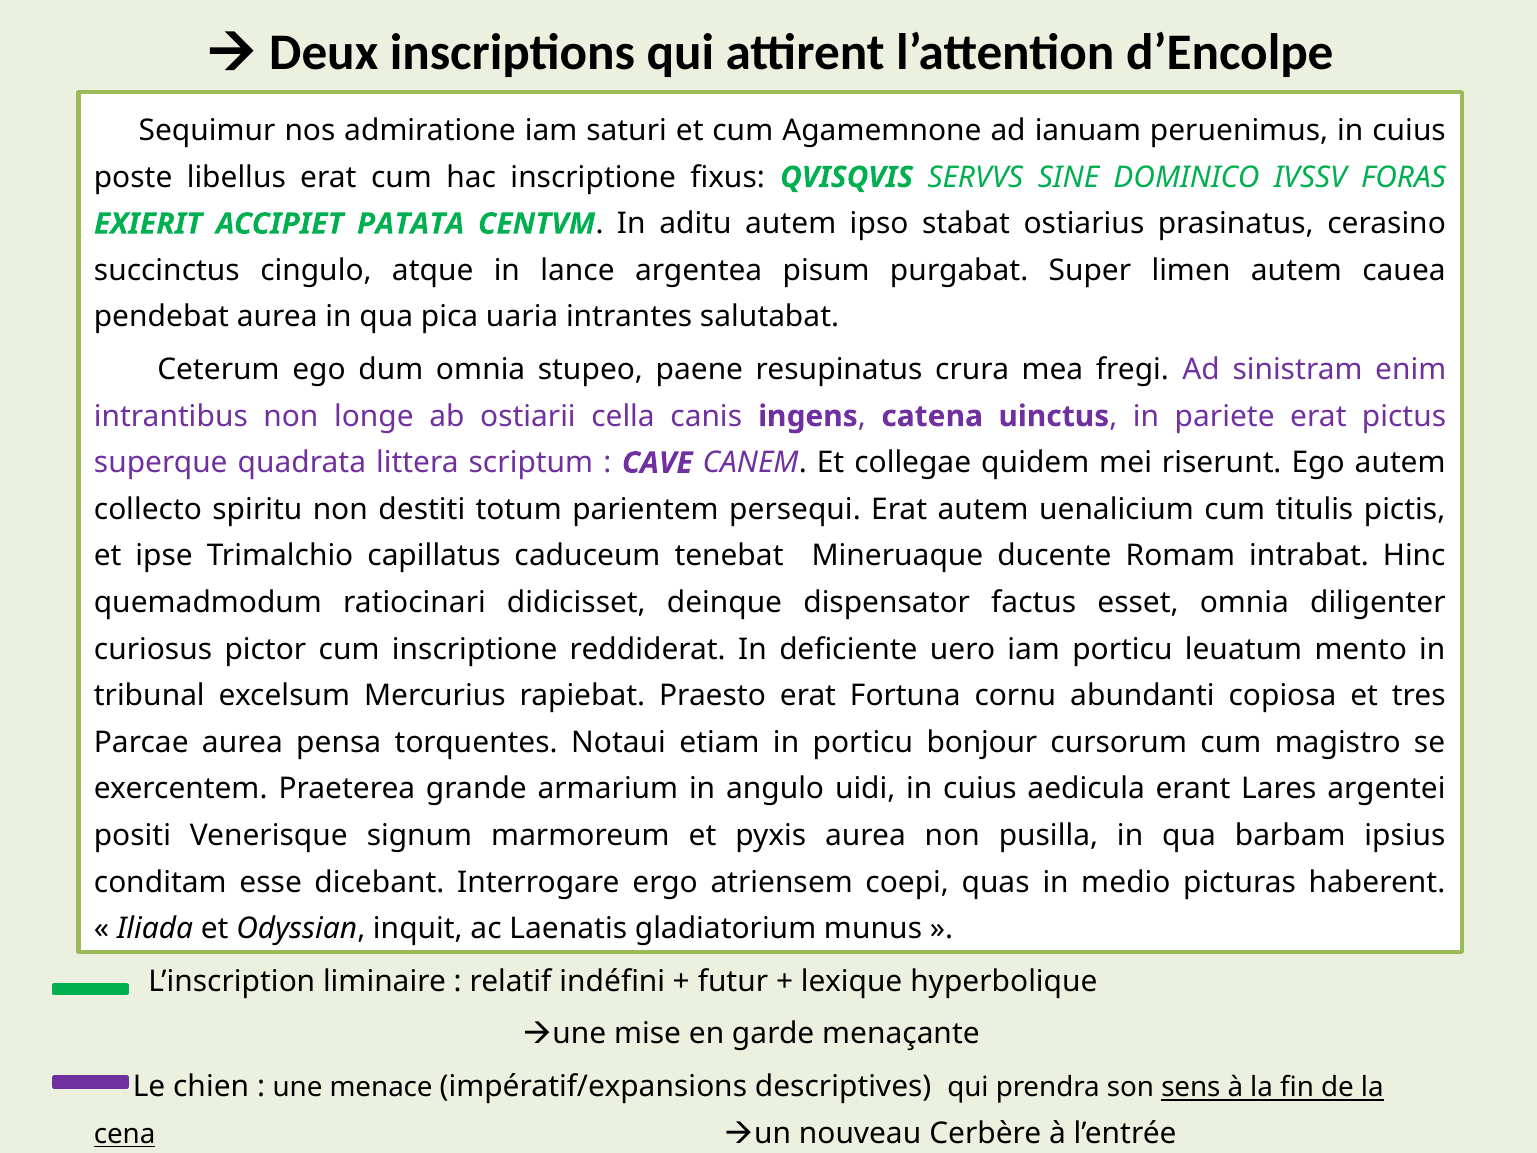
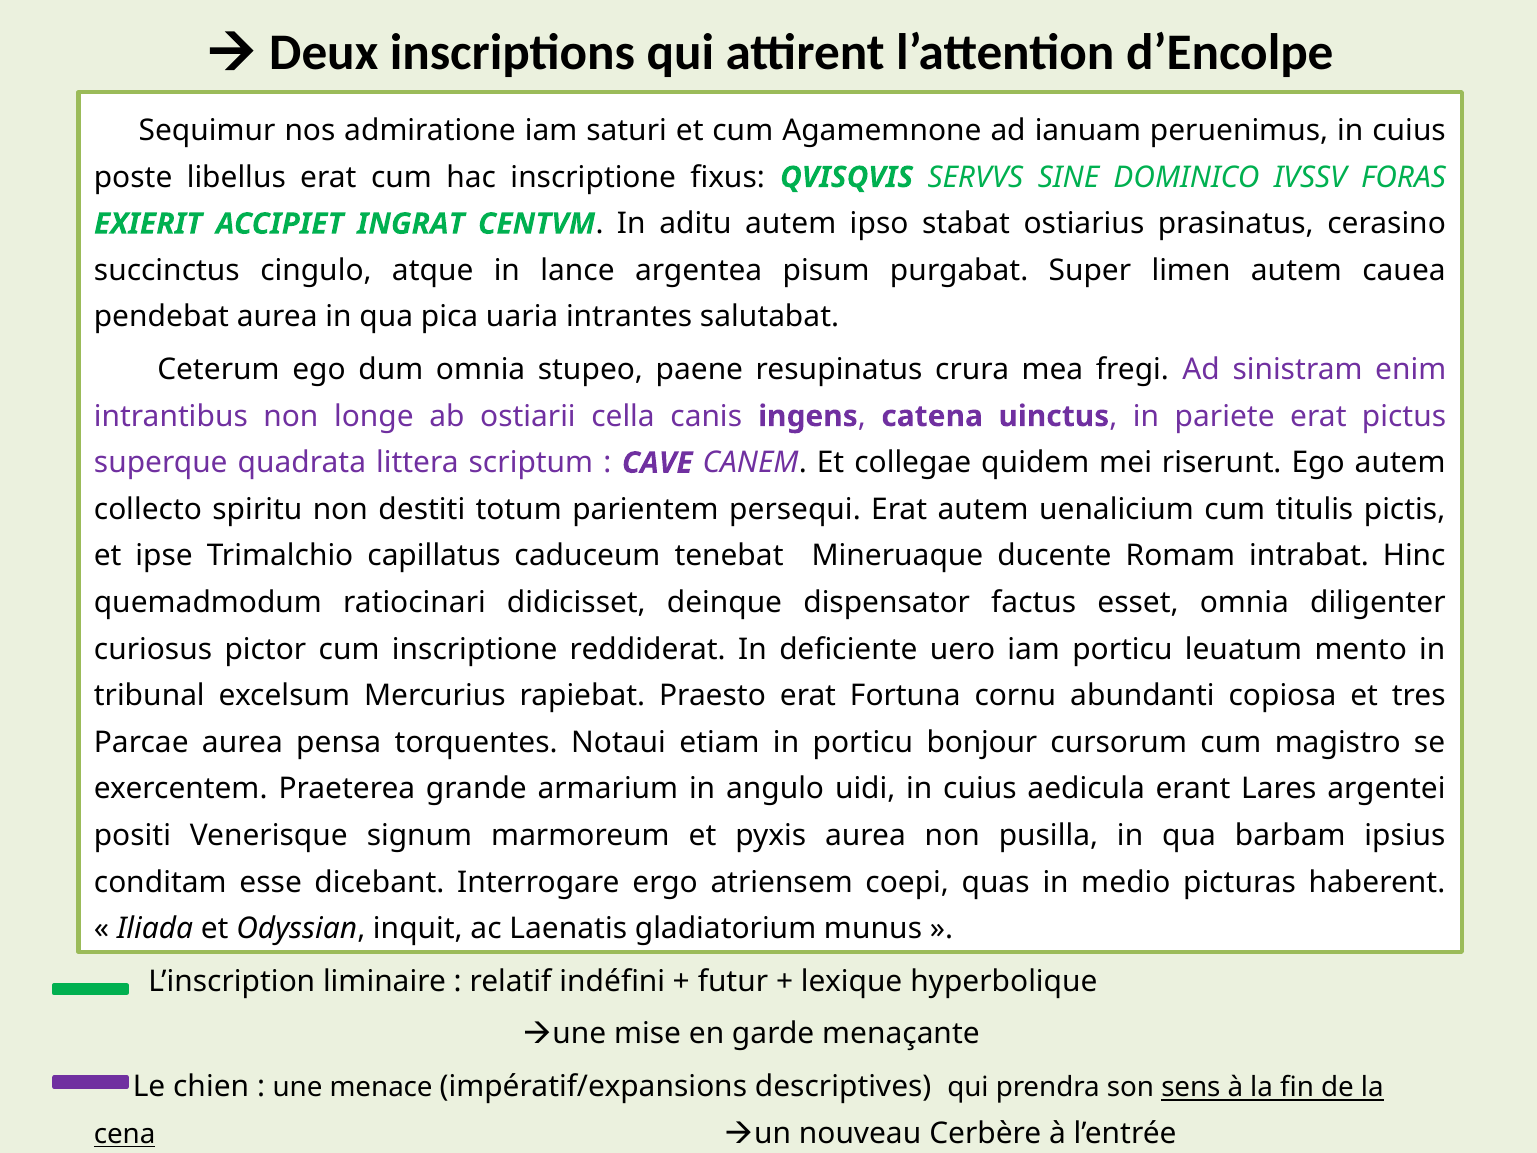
PATATA: PATATA -> INGRAT
